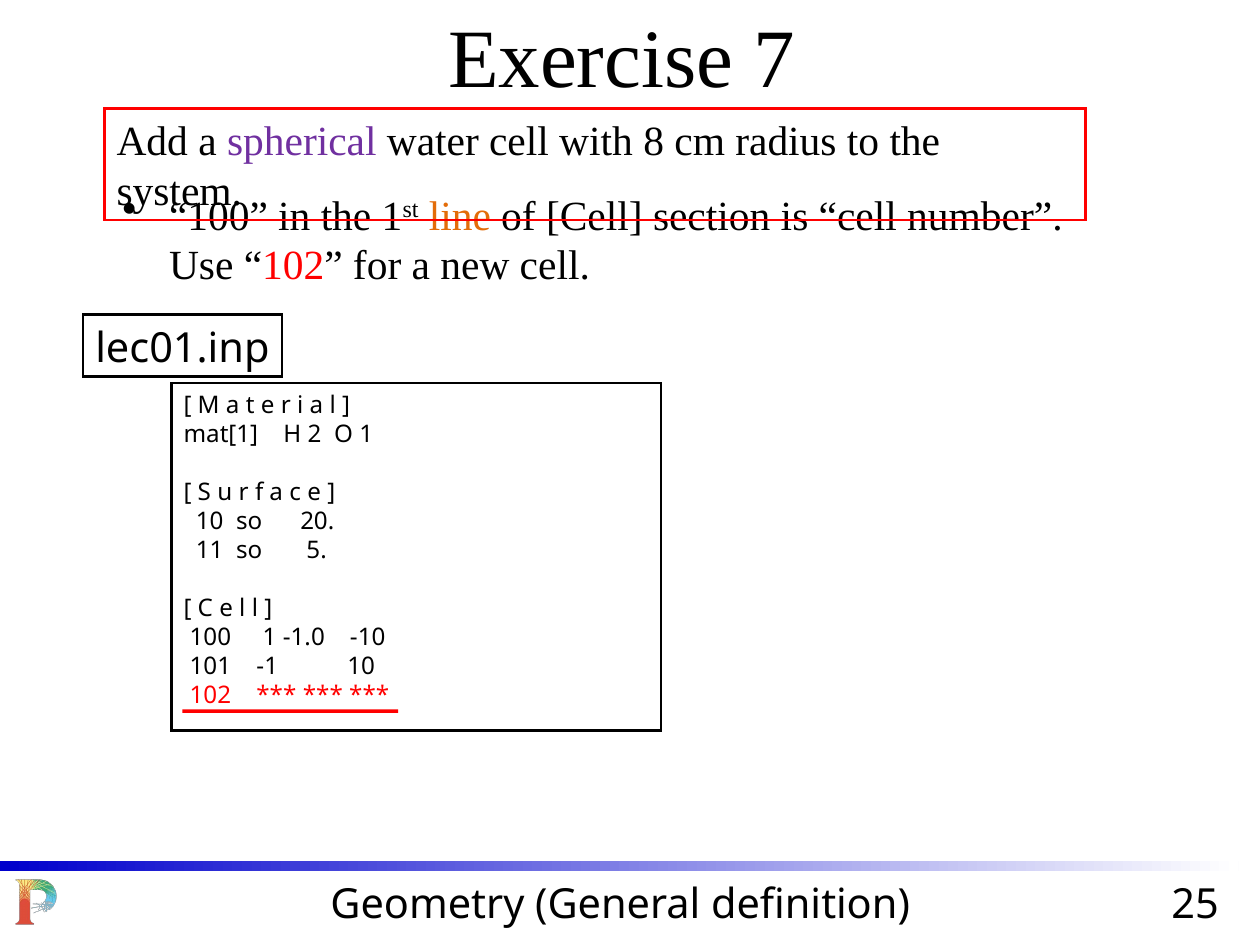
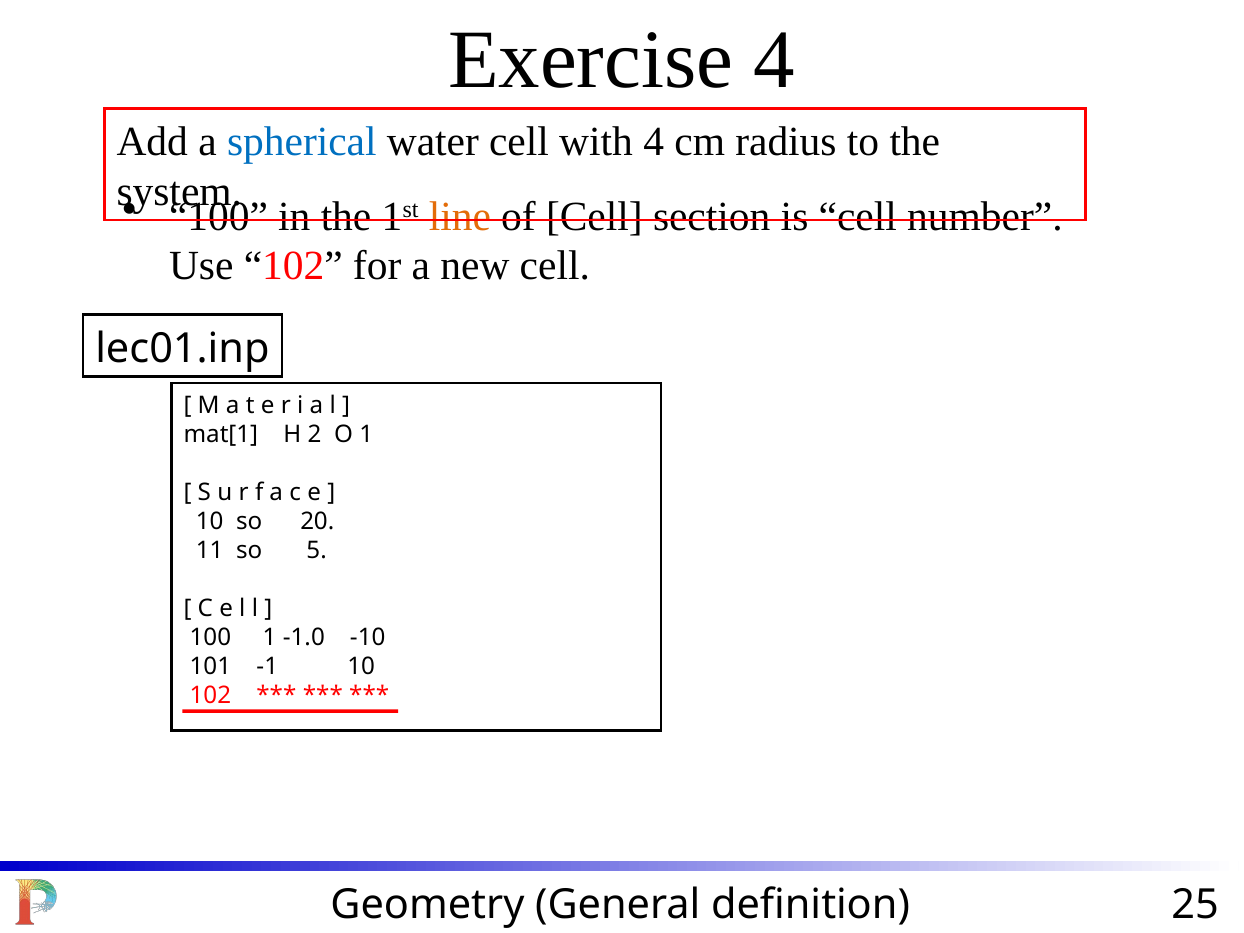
Exercise 7: 7 -> 4
spherical colour: purple -> blue
with 8: 8 -> 4
